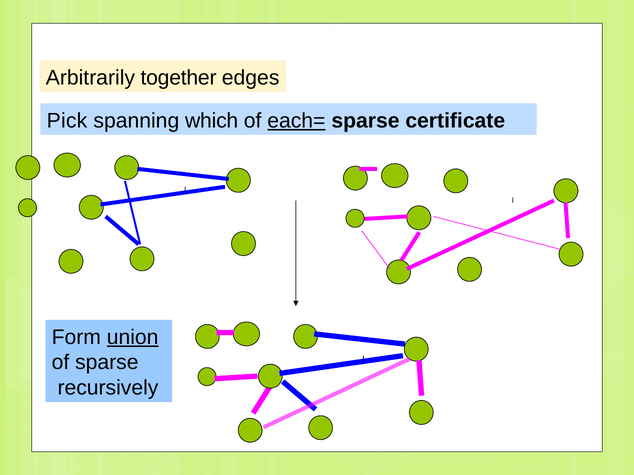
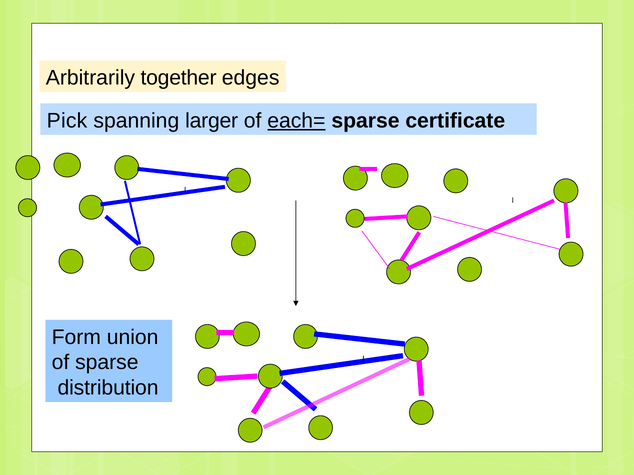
which: which -> larger
union underline: present -> none
recursively: recursively -> distribution
